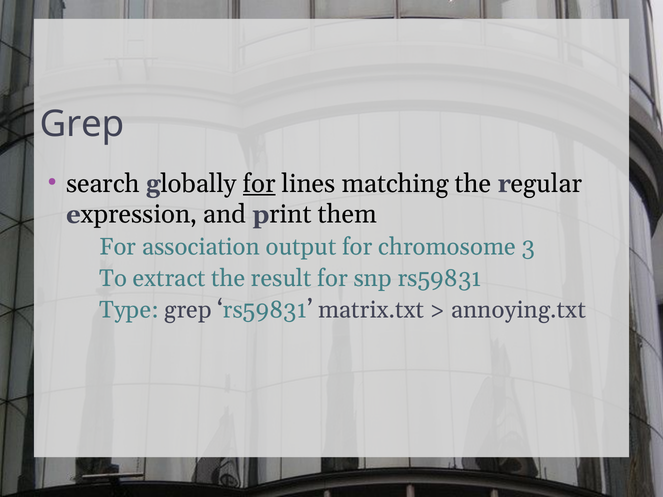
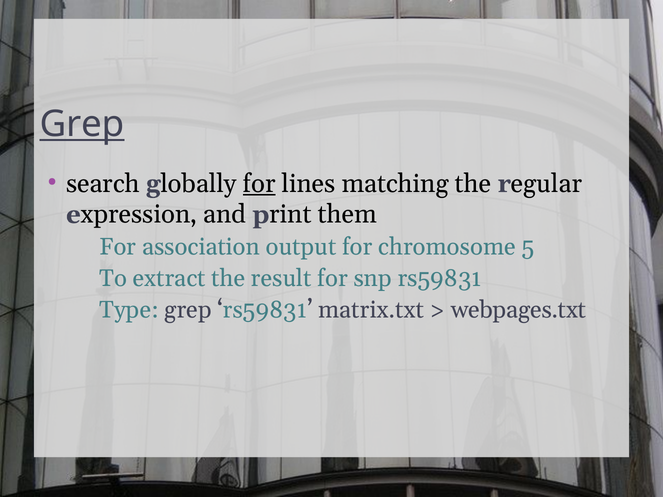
Grep at (82, 124) underline: none -> present
3: 3 -> 5
annoying.txt: annoying.txt -> webpages.txt
